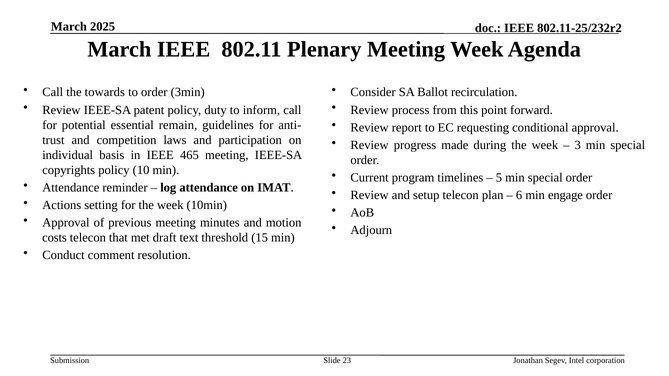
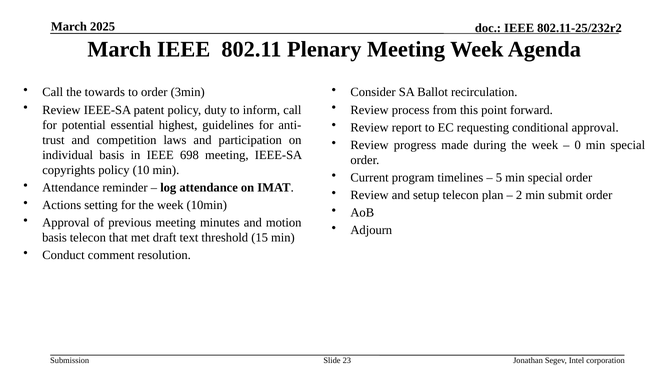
remain: remain -> highest
3: 3 -> 0
465: 465 -> 698
6: 6 -> 2
engage: engage -> submit
costs at (54, 238): costs -> basis
